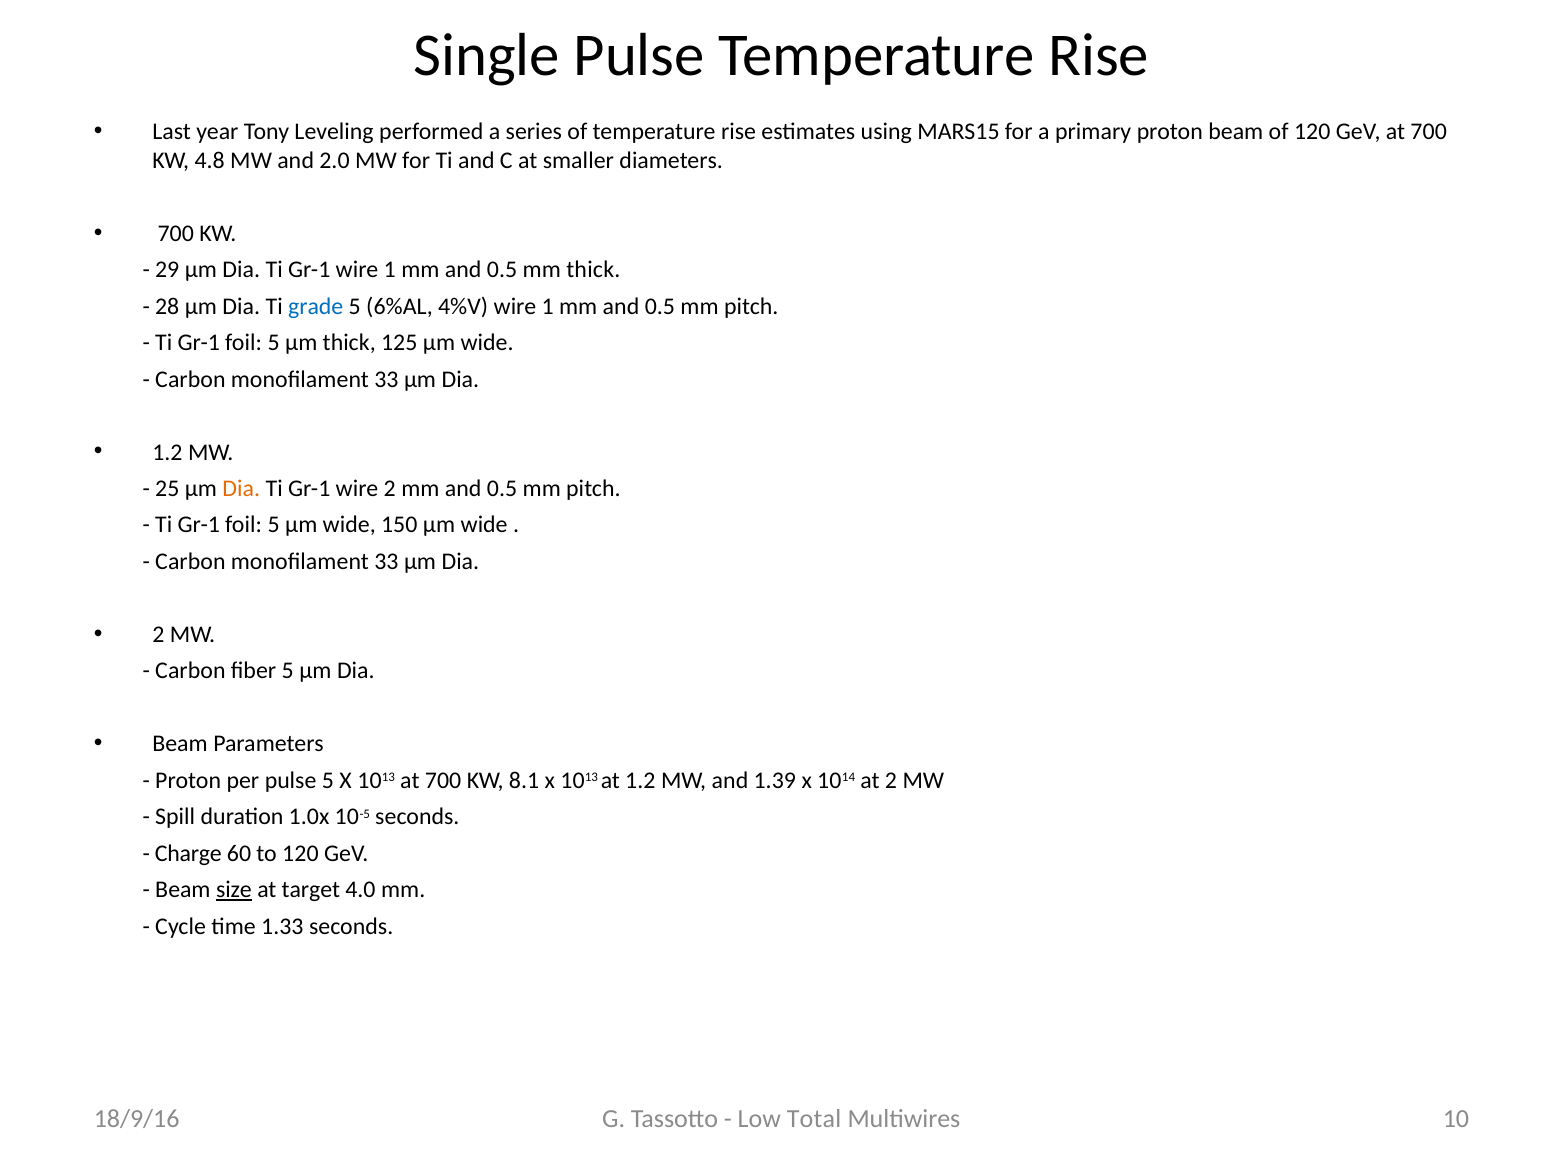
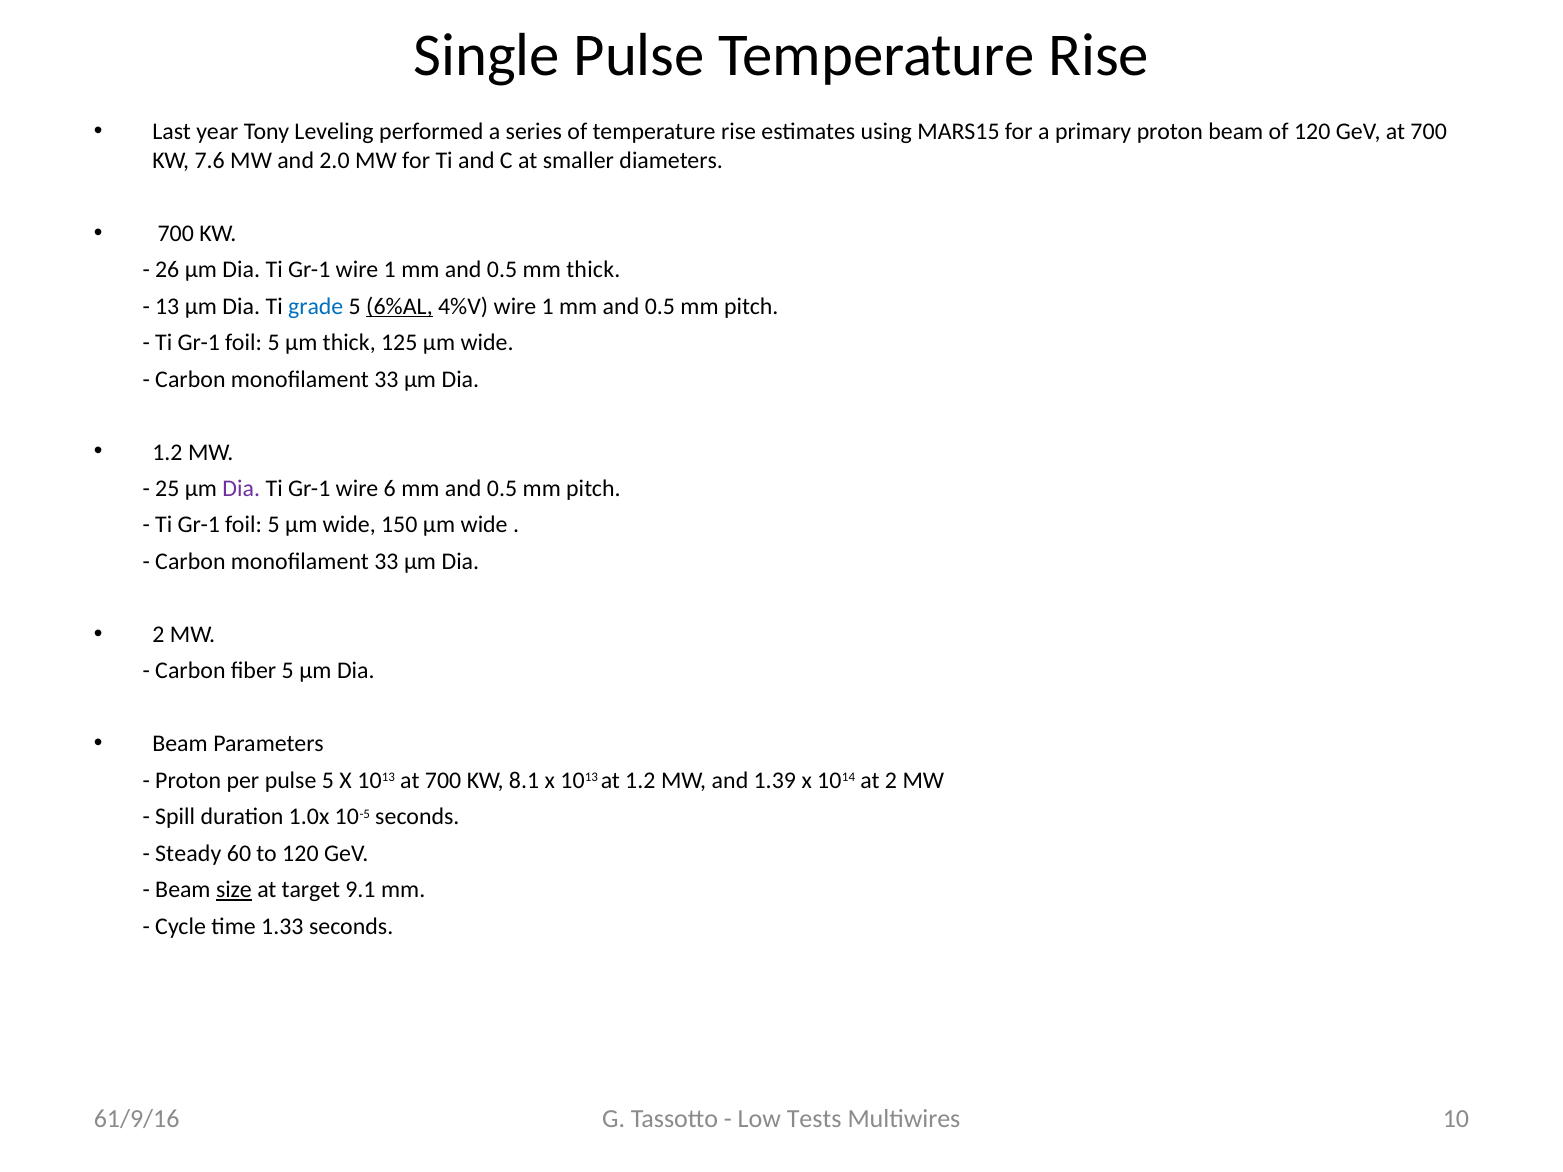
4.8: 4.8 -> 7.6
29: 29 -> 26
28: 28 -> 13
6%AL underline: none -> present
Dia at (241, 489) colour: orange -> purple
wire 2: 2 -> 6
Charge: Charge -> Steady
4.0: 4.0 -> 9.1
Total: Total -> Tests
18/9/16: 18/9/16 -> 61/9/16
